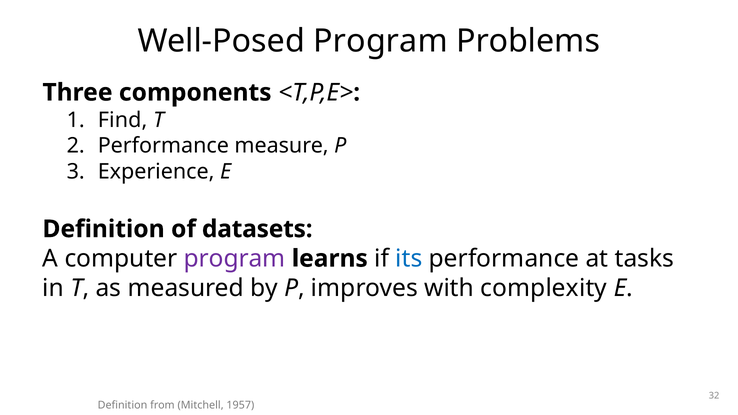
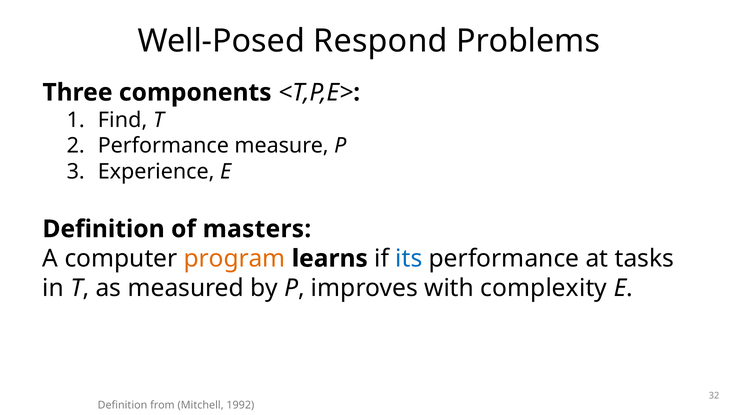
Well-Posed Program: Program -> Respond
datasets: datasets -> masters
program at (235, 259) colour: purple -> orange
1957: 1957 -> 1992
